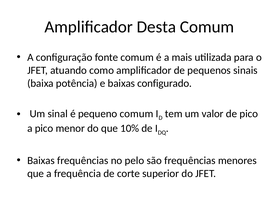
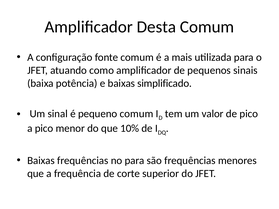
configurado: configurado -> simplificado
no pelo: pelo -> para
